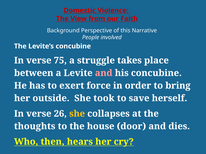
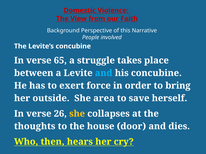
75: 75 -> 65
and at (104, 73) colour: pink -> light blue
took: took -> area
